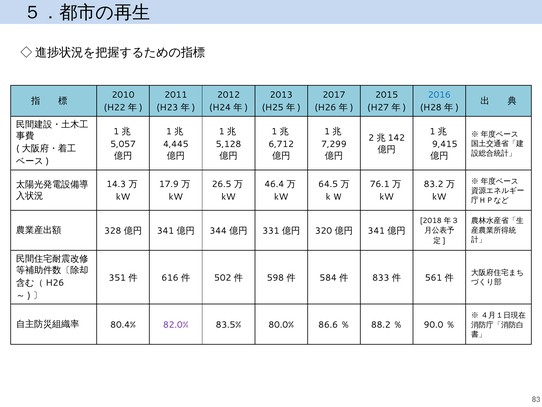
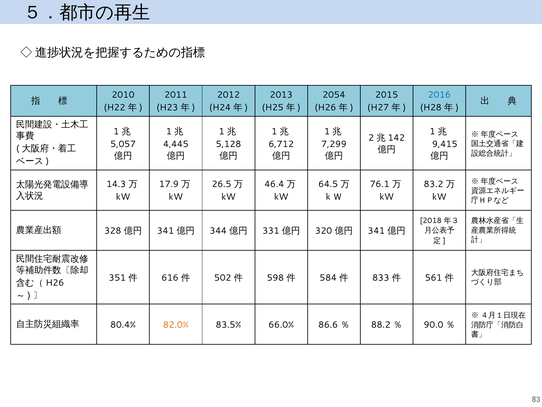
2017: 2017 -> 2054
82.0% colour: purple -> orange
80.0%: 80.0% -> 66.0%
